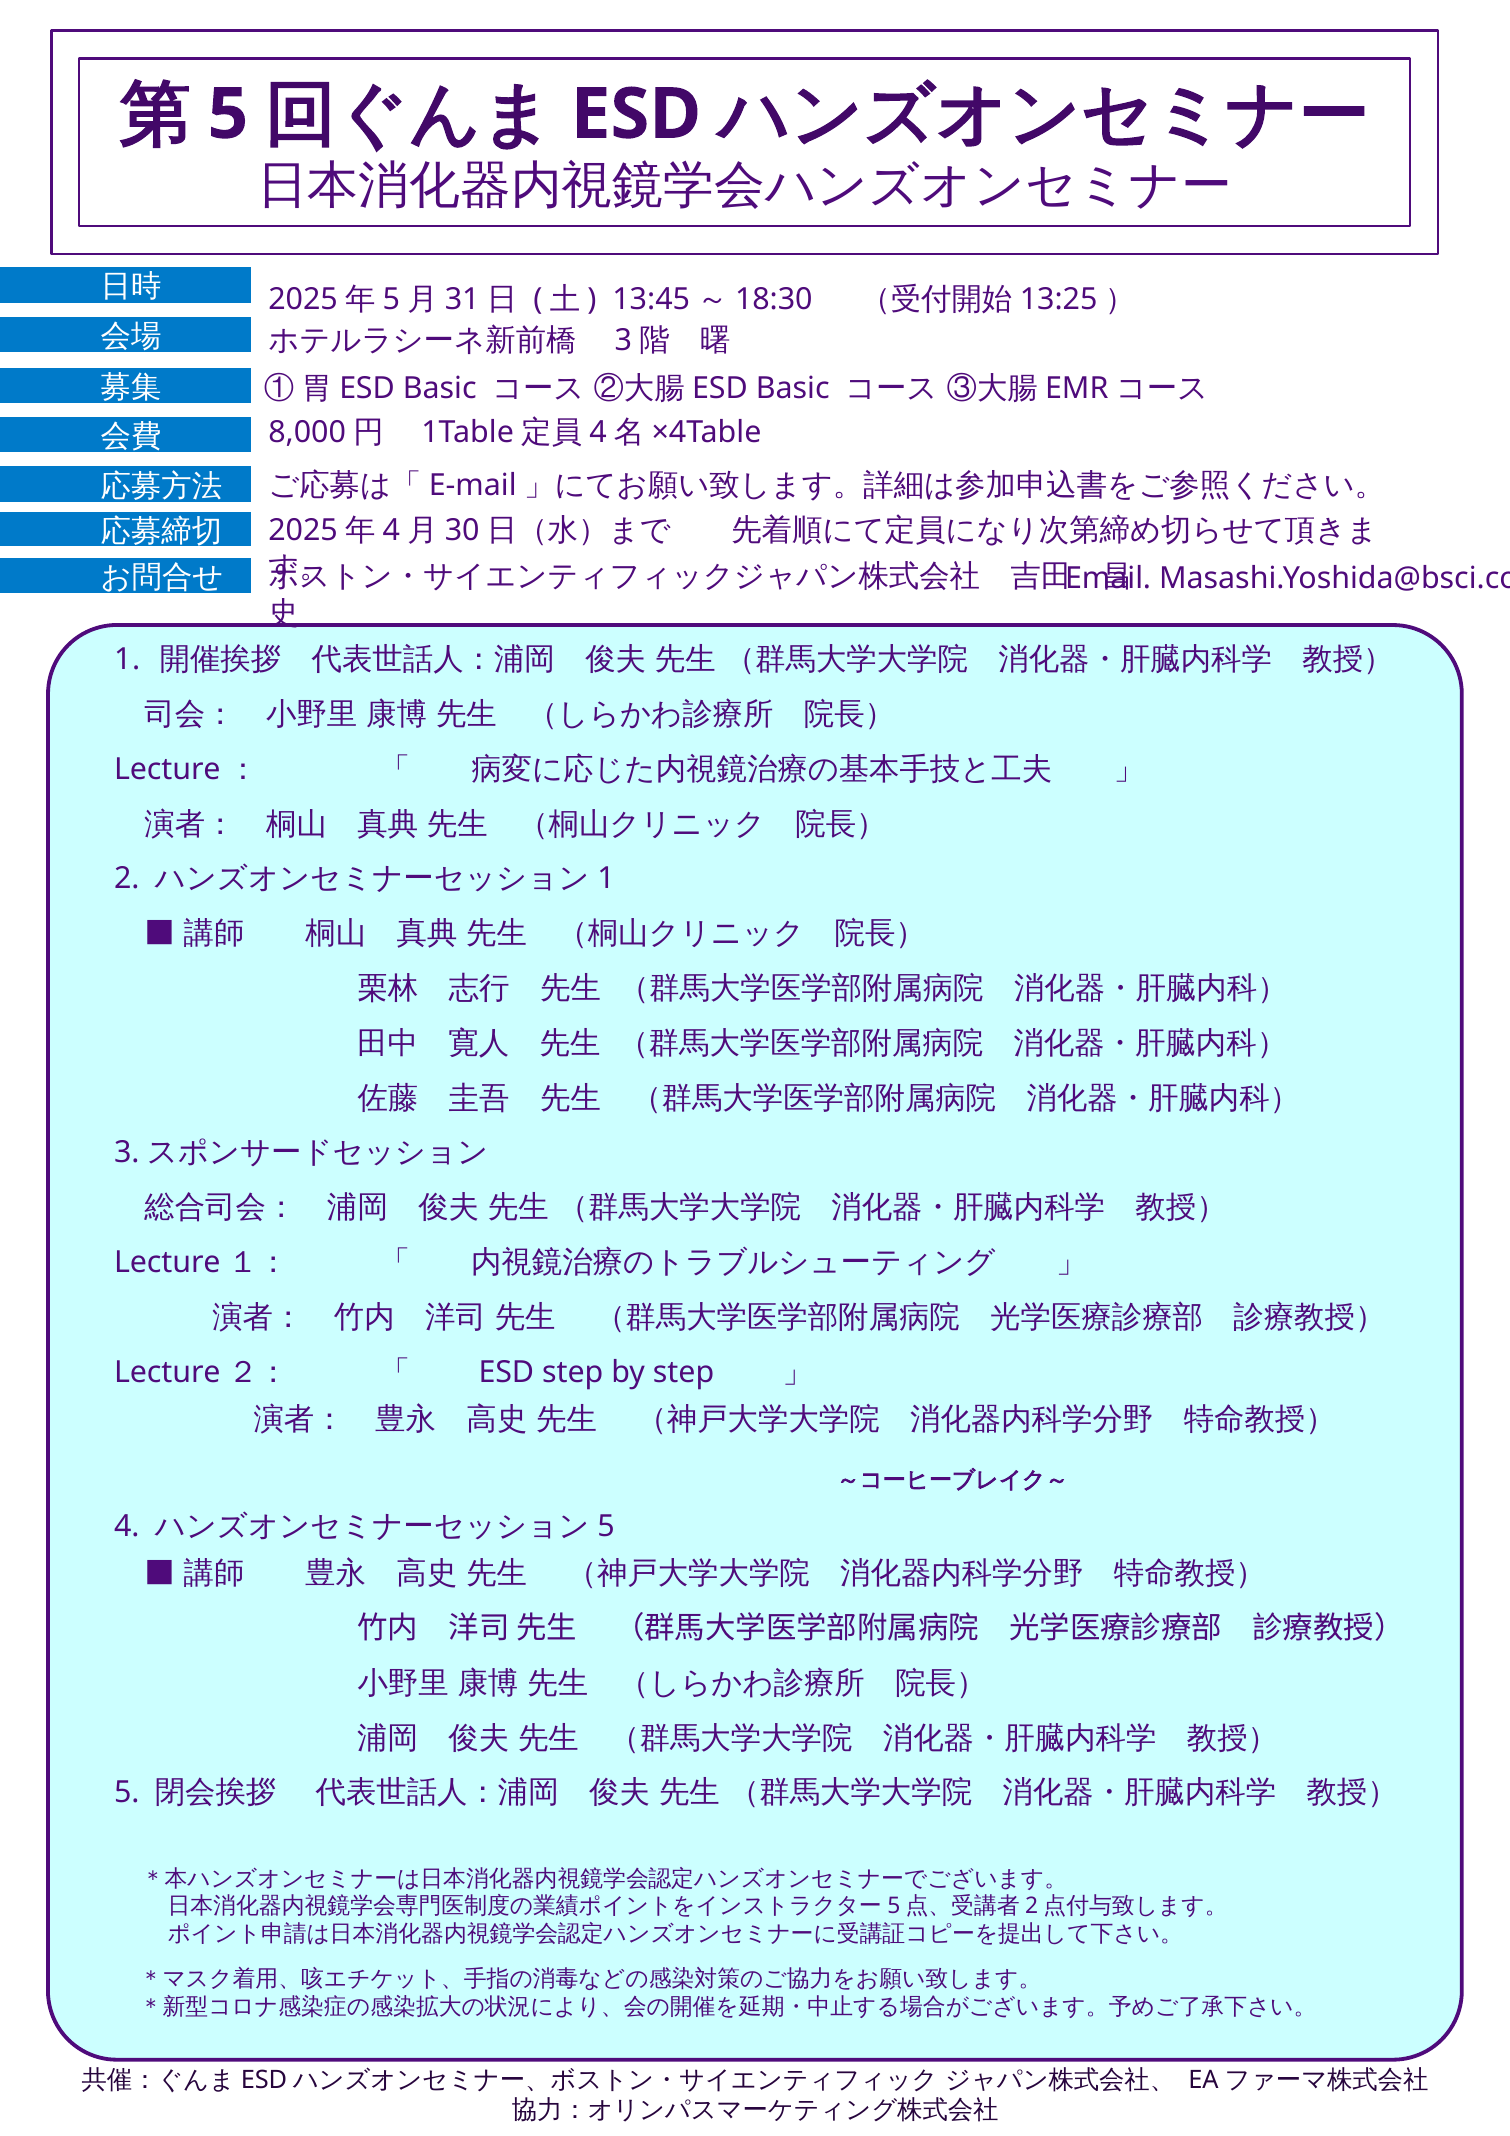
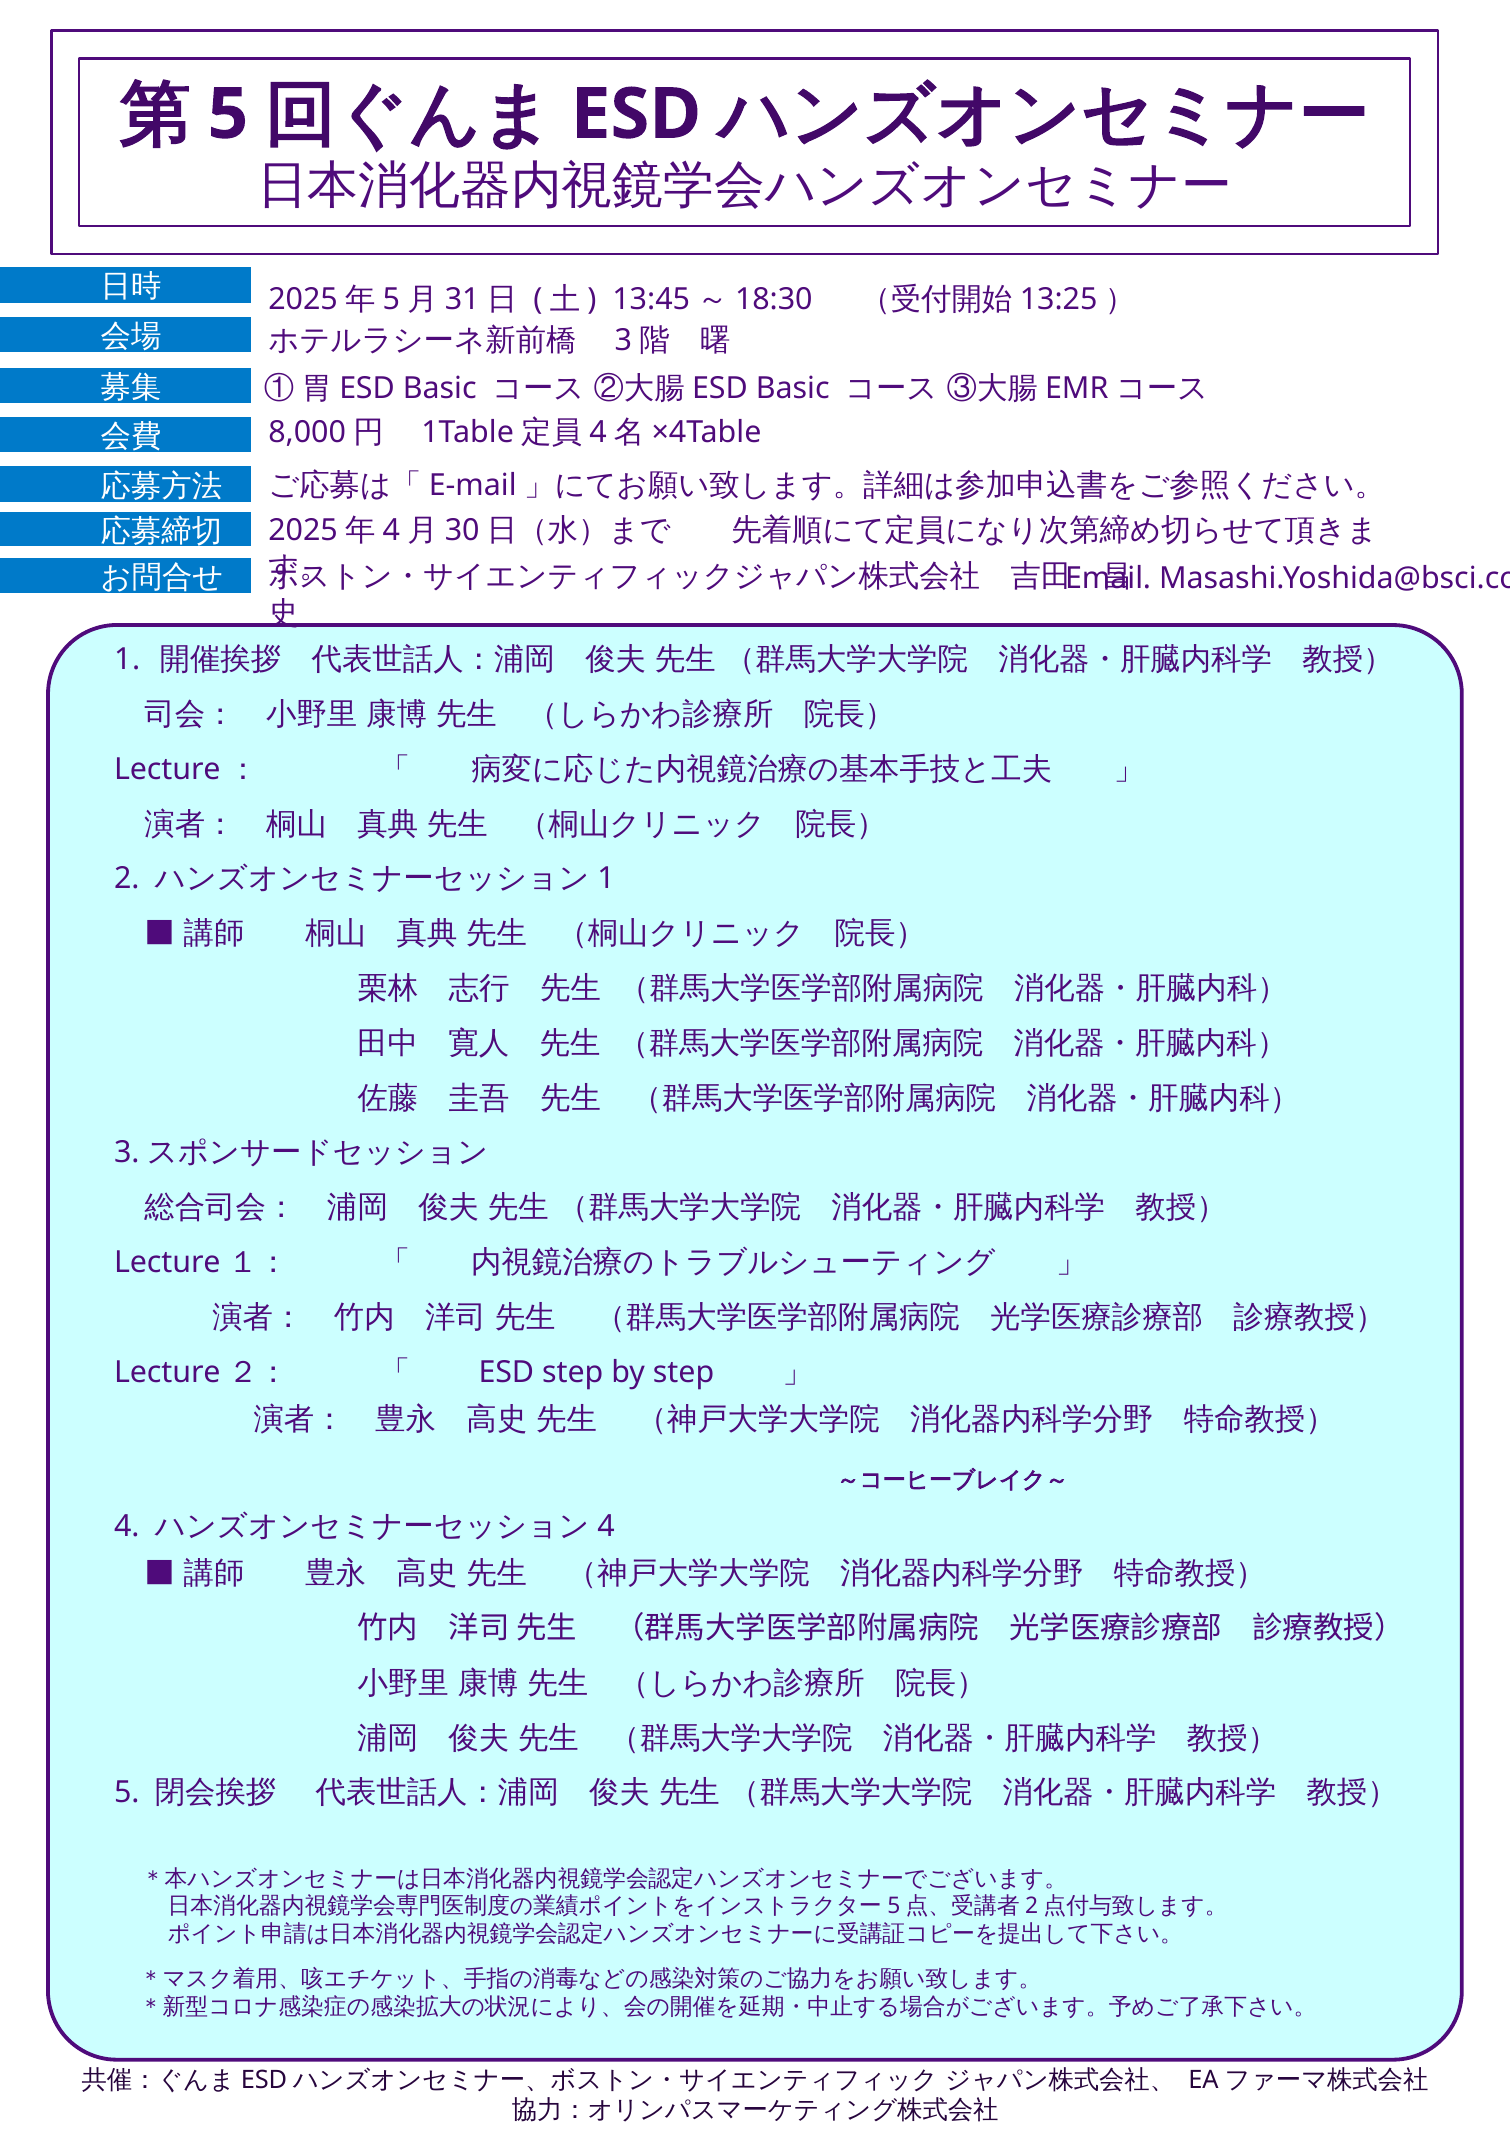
5 at (606, 1526): 5 -> 4
